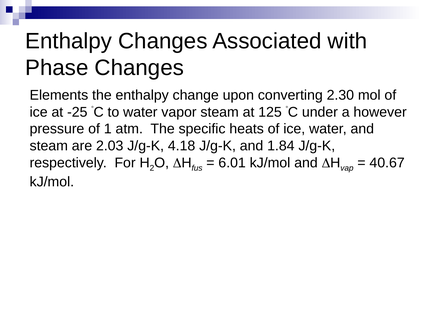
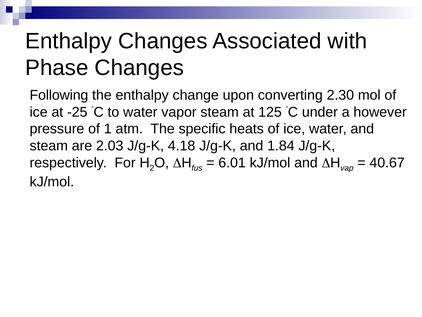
Elements: Elements -> Following
